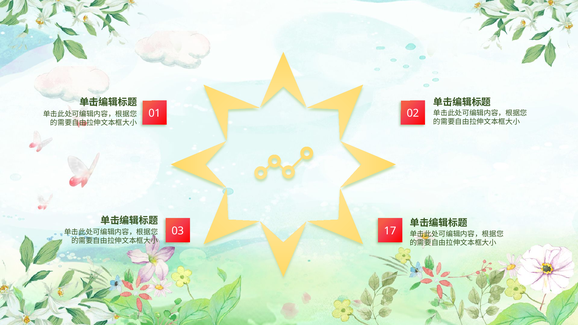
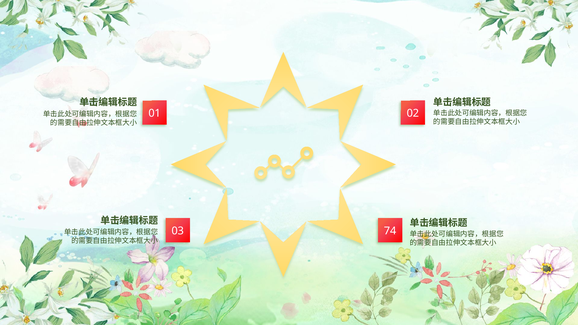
17: 17 -> 74
